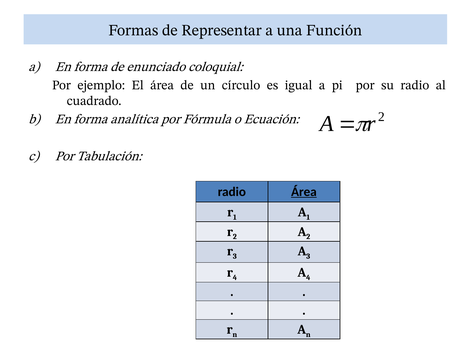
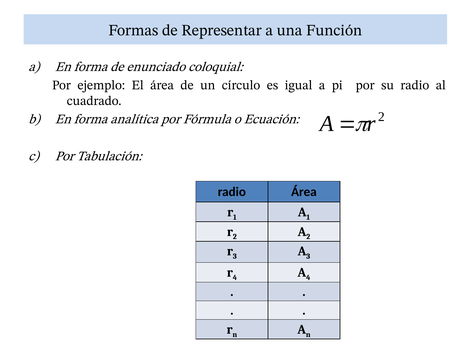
Área at (304, 192) underline: present -> none
